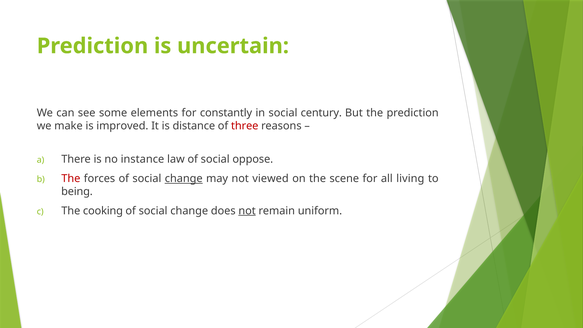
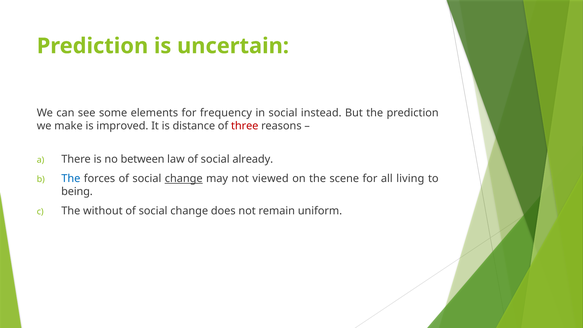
constantly: constantly -> frequency
century: century -> instead
instance: instance -> between
oppose: oppose -> already
The at (71, 178) colour: red -> blue
cooking: cooking -> without
not at (247, 211) underline: present -> none
